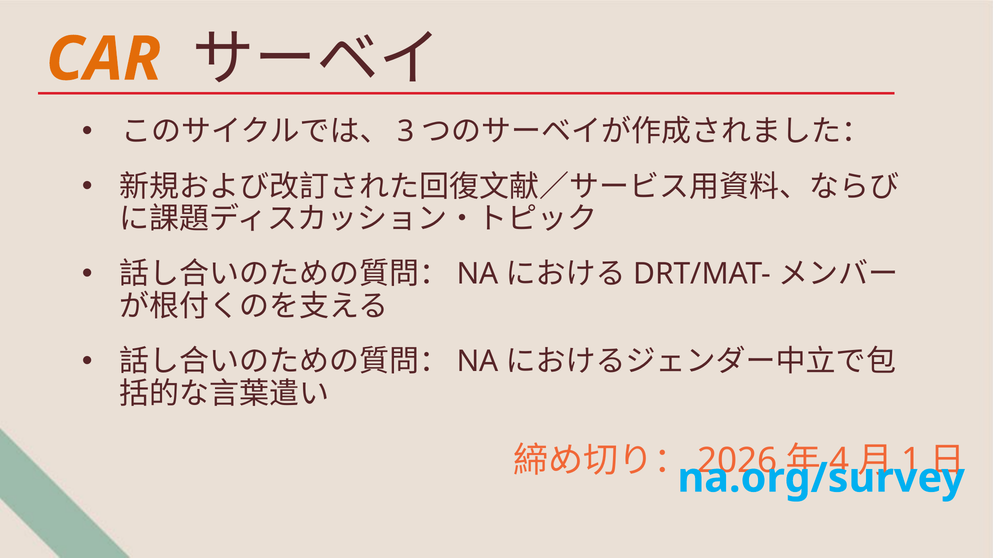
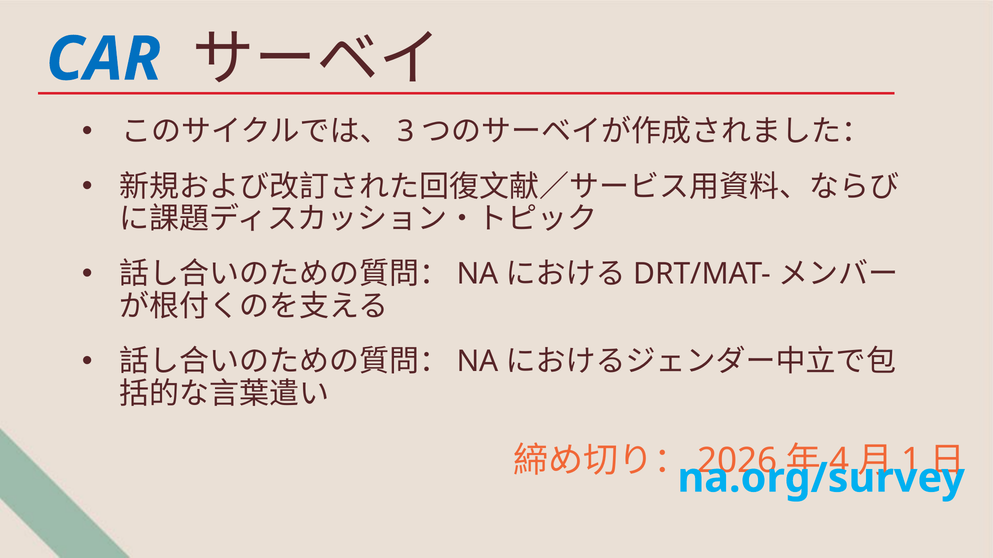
CAR colour: orange -> blue
